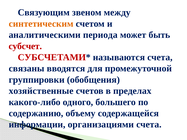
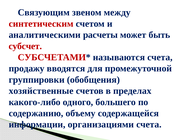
синтетическим colour: orange -> red
периода: периода -> расчеты
связаны: связаны -> продажу
